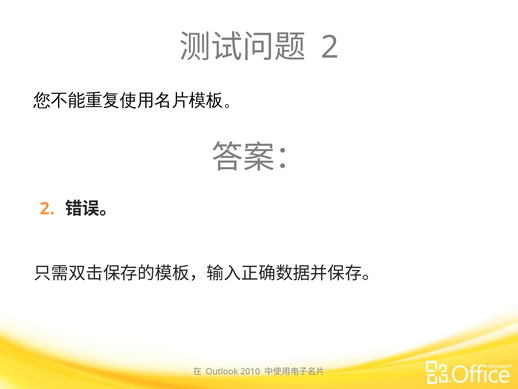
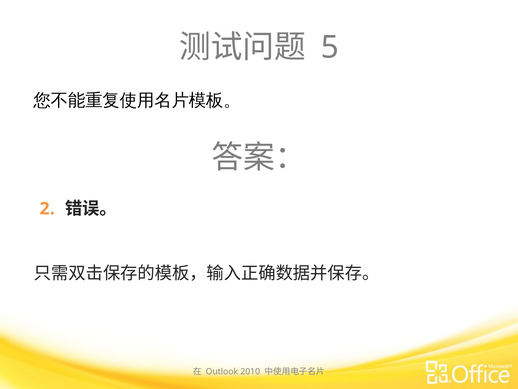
2 at (330, 47): 2 -> 5
